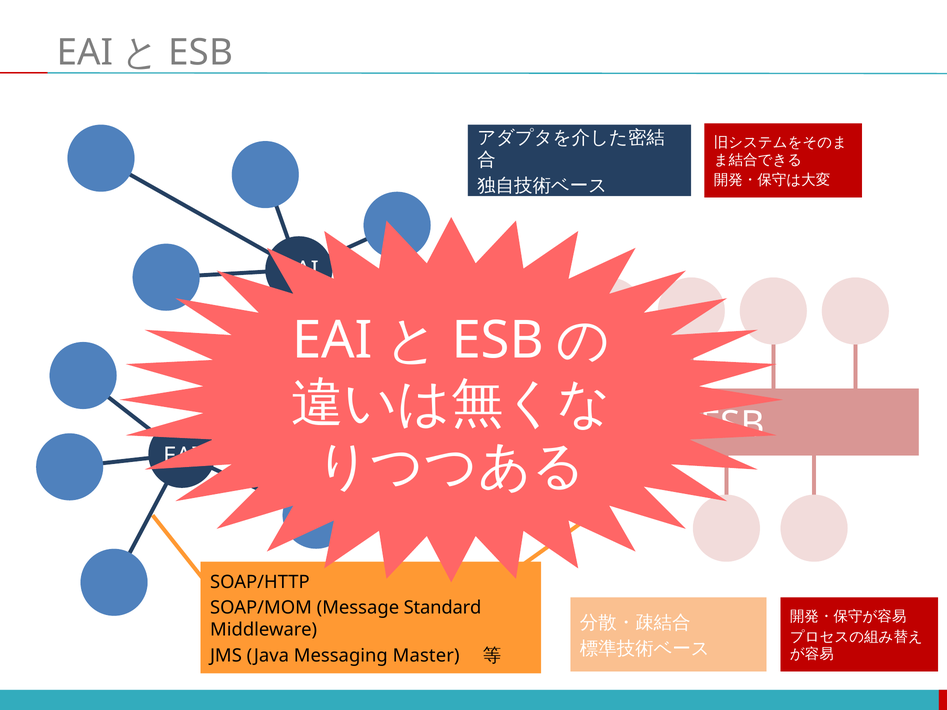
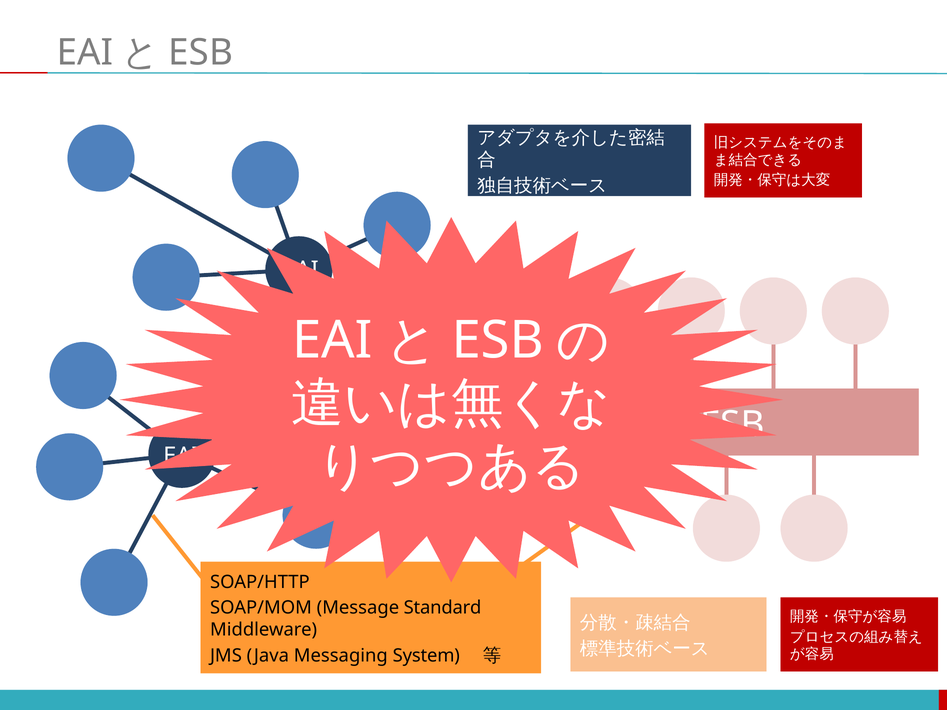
Master: Master -> System
